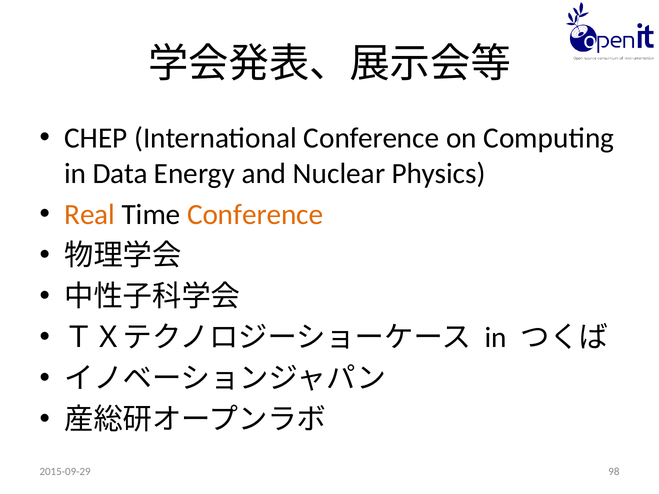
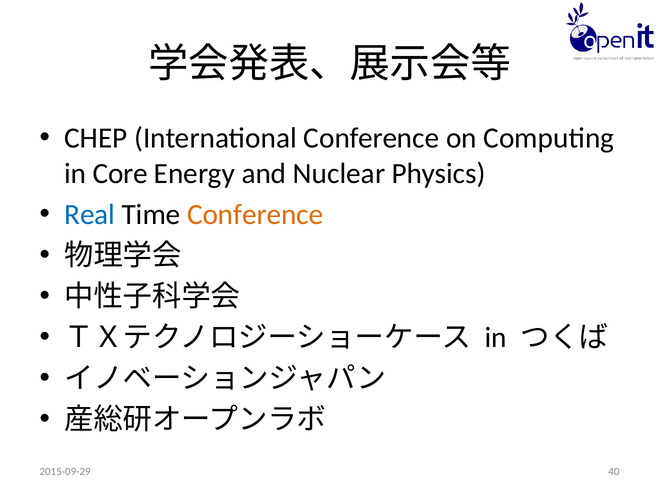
Data: Data -> Core
Real colour: orange -> blue
98: 98 -> 40
